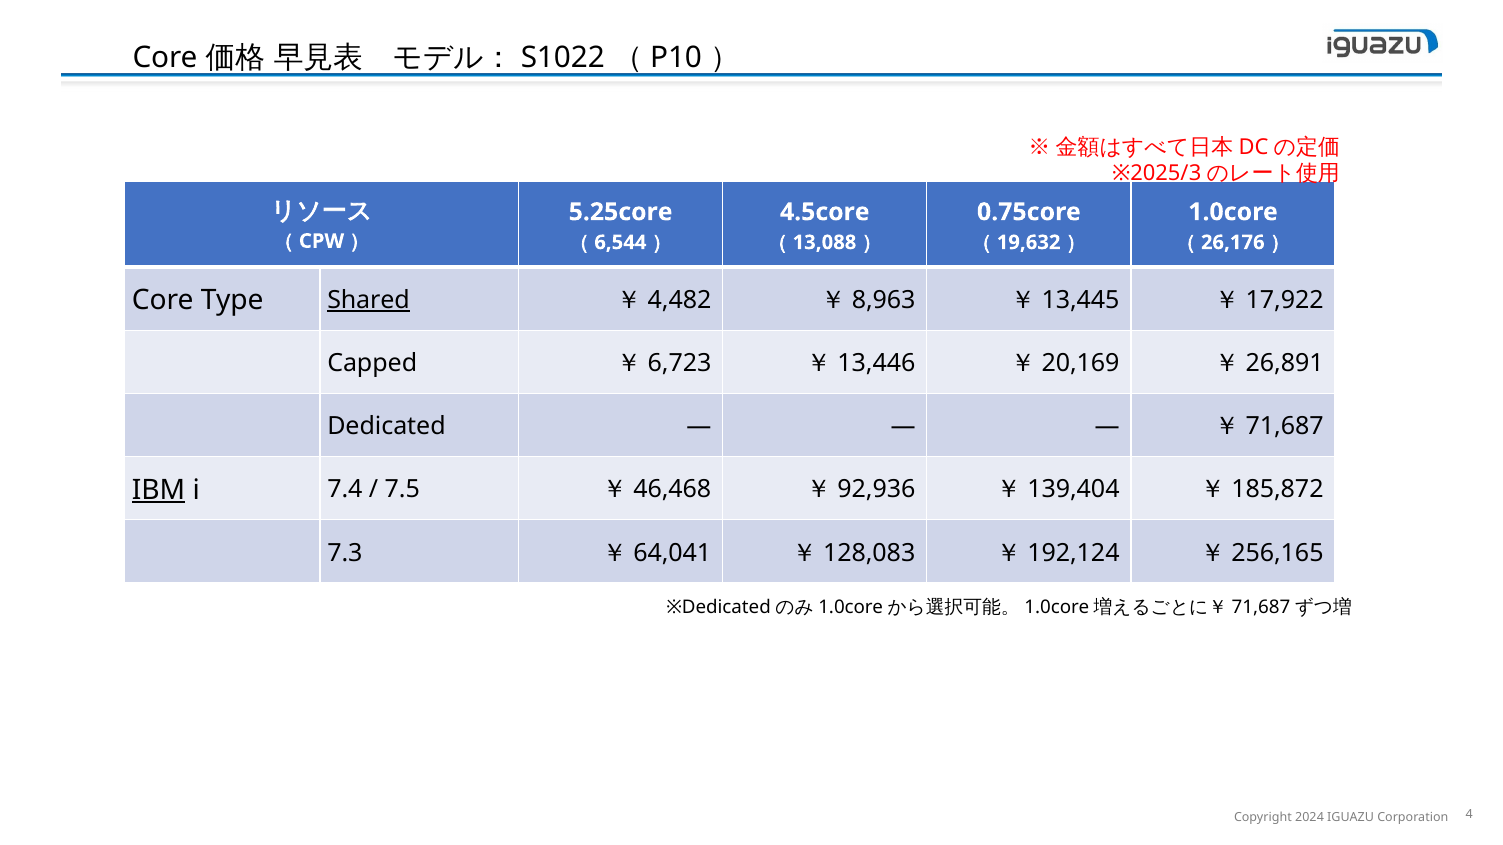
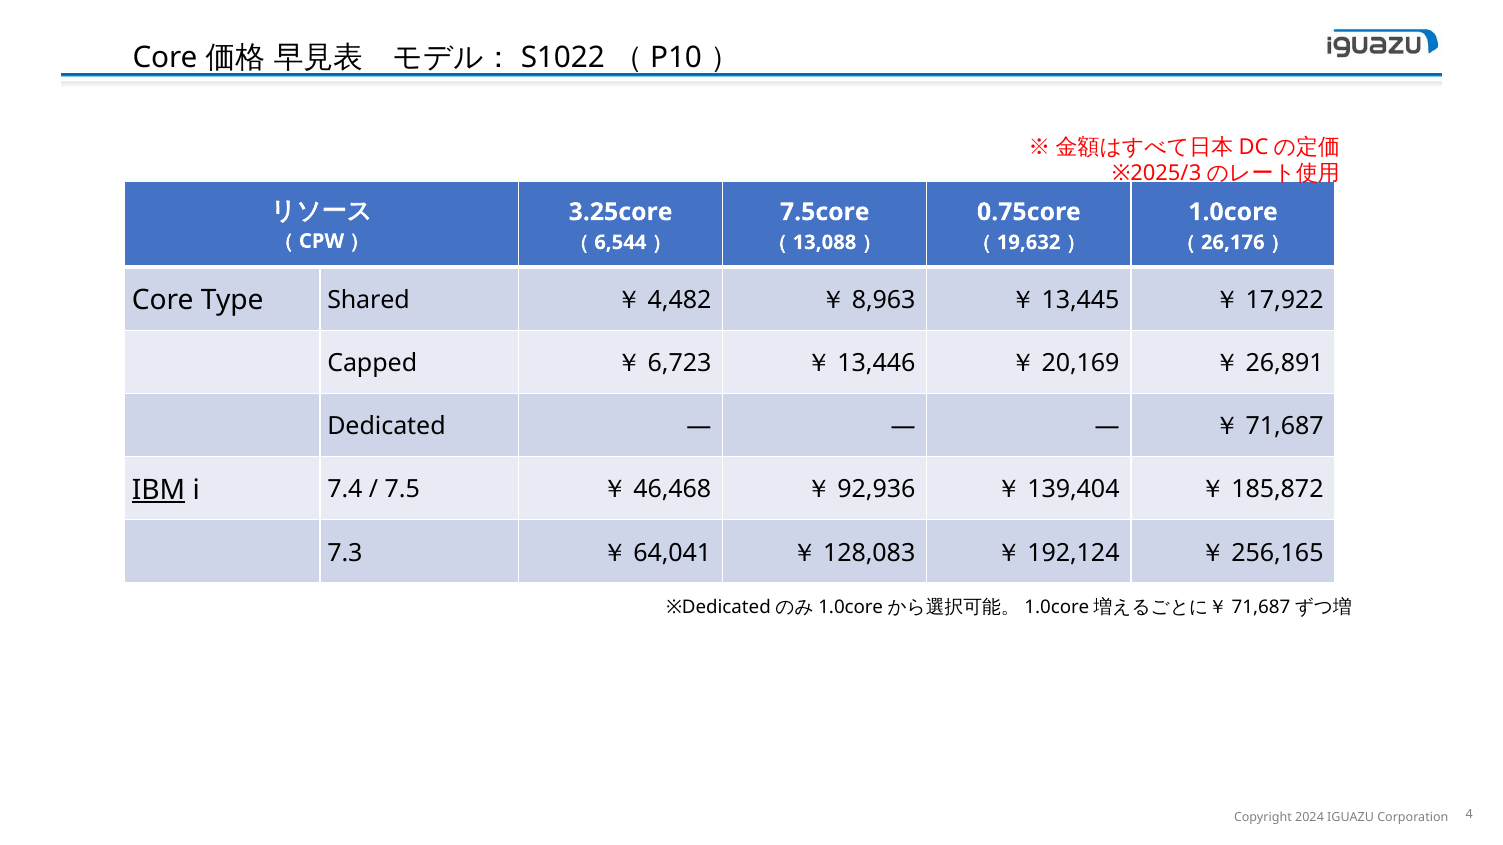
5.25core: 5.25core -> 3.25core
4.5core: 4.5core -> 7.5core
Shared underline: present -> none
